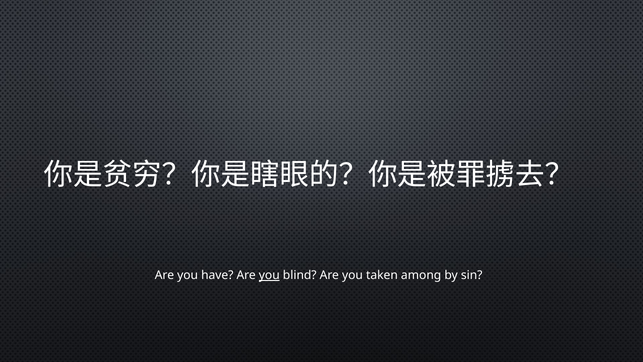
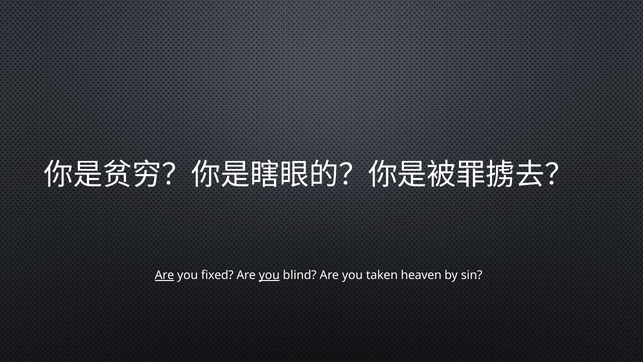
Are at (164, 275) underline: none -> present
have: have -> fixed
among: among -> heaven
